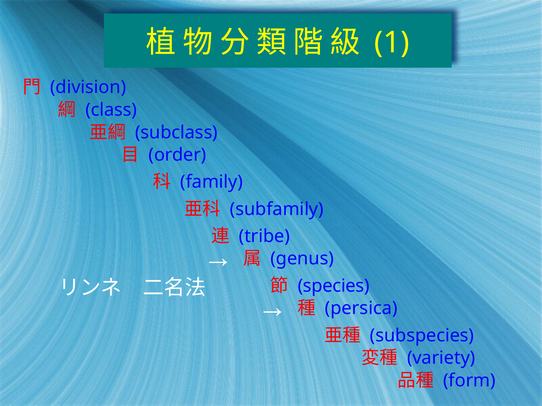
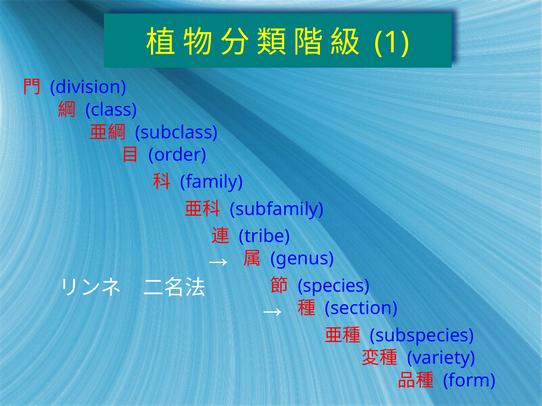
persica: persica -> section
